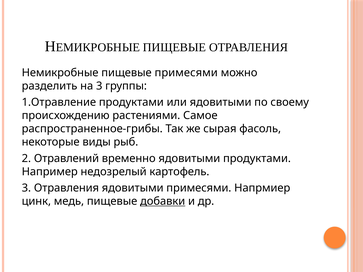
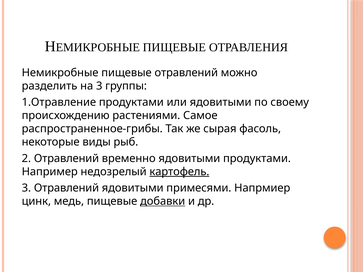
пищевые примесями: примесями -> отравлений
картофель underline: none -> present
3 Отравления: Отравления -> Отравлений
